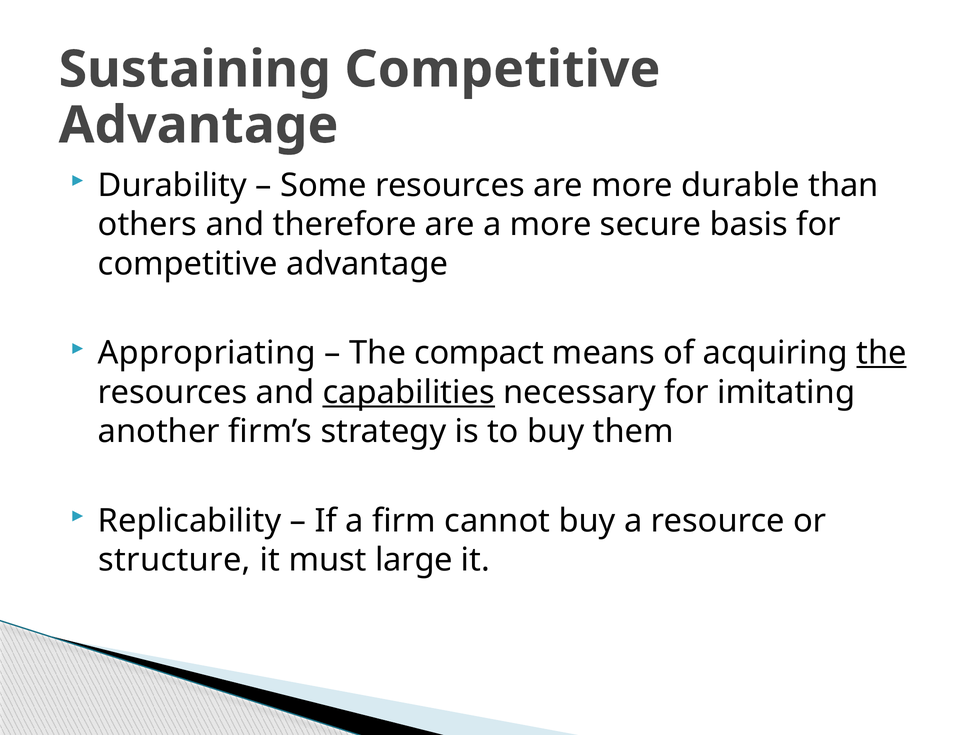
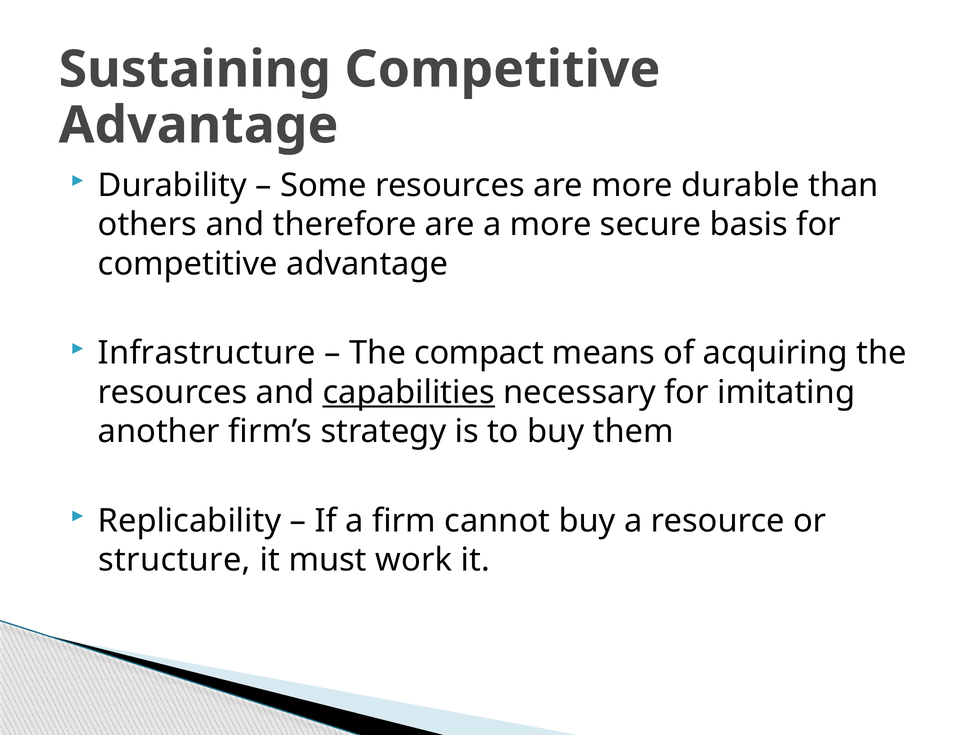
Appropriating: Appropriating -> Infrastructure
the at (882, 353) underline: present -> none
large: large -> work
